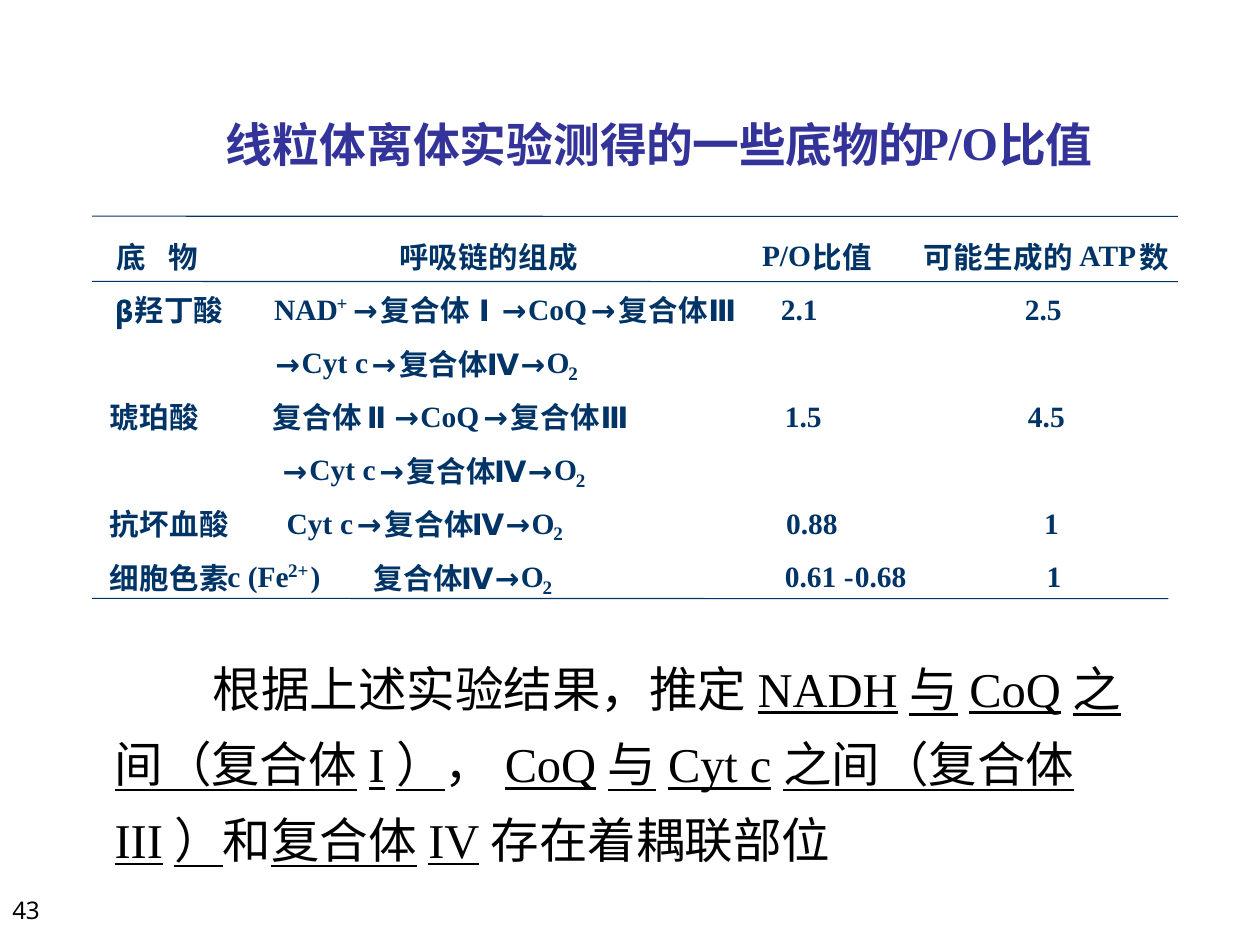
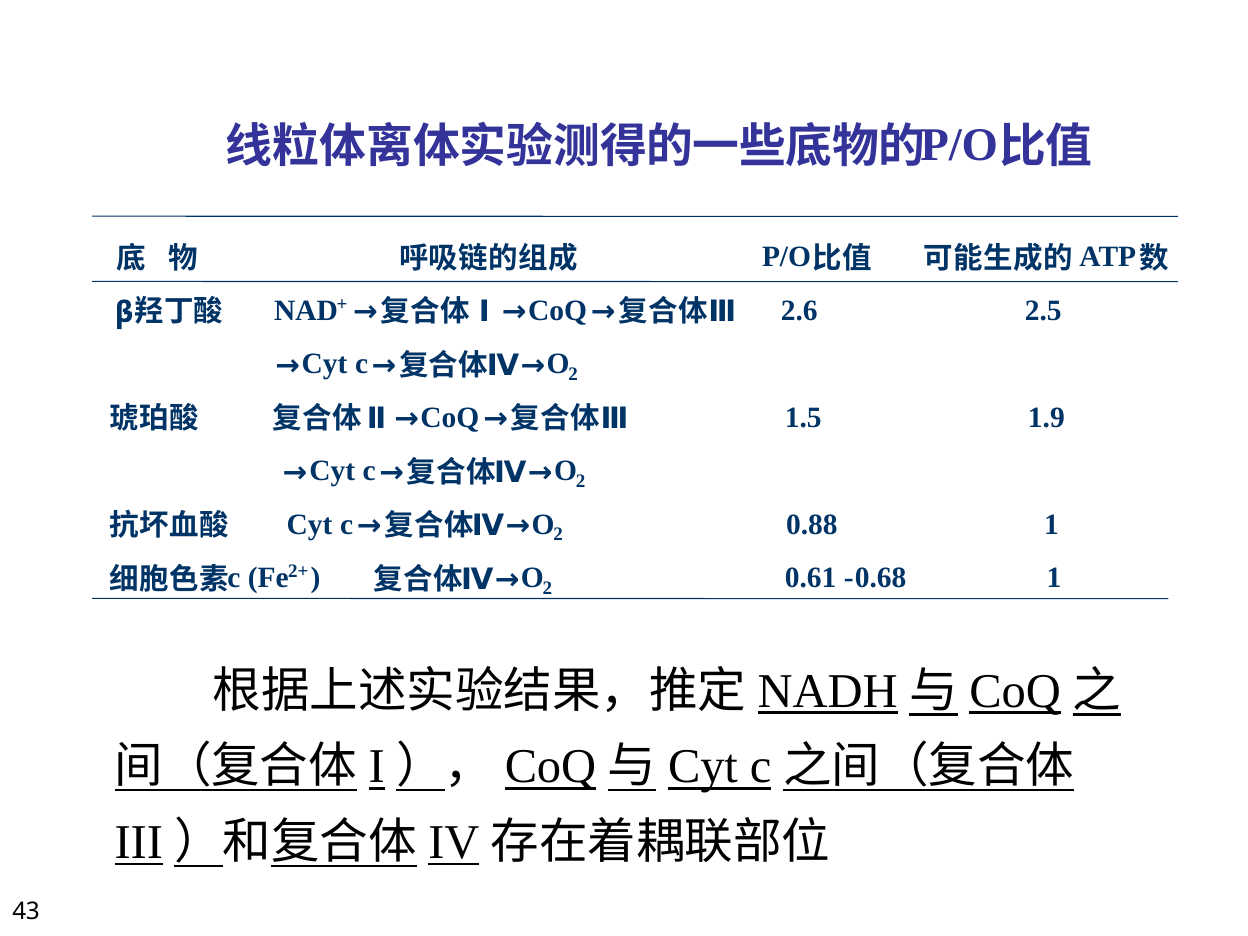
2.1: 2.1 -> 2.6
4.5: 4.5 -> 1.9
